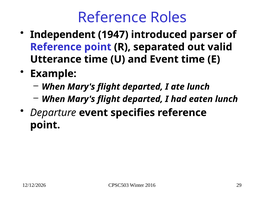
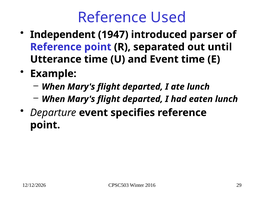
Roles: Roles -> Used
valid: valid -> until
